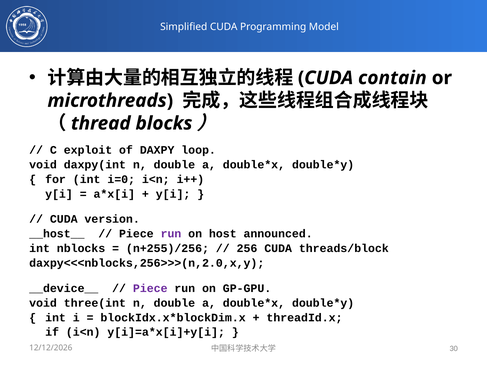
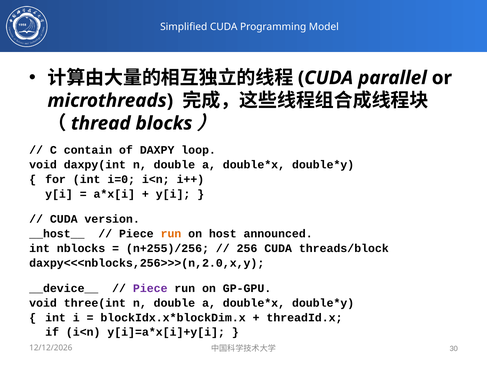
contain: contain -> parallel
exploit: exploit -> contain
run at (171, 234) colour: purple -> orange
